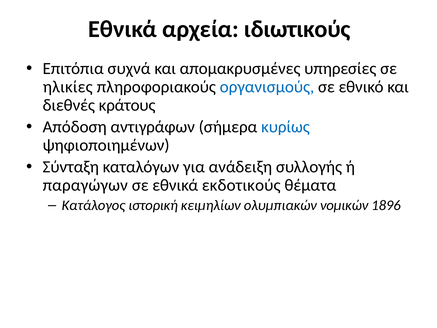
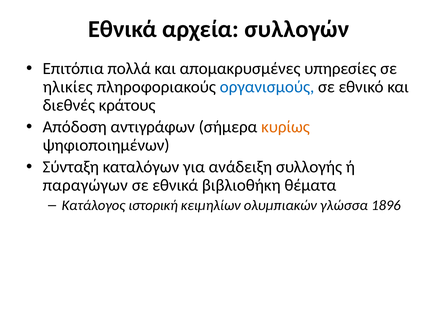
ιδιωτικούς: ιδιωτικούς -> συλλογών
συχνά: συχνά -> πολλά
κυρίως colour: blue -> orange
εκδοτικούς: εκδοτικούς -> βιβλιοθήκη
νομικών: νομικών -> γλώσσα
